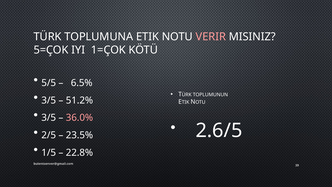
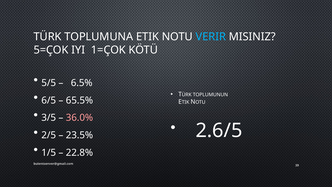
VERIR colour: pink -> light blue
3/5 at (49, 100): 3/5 -> 6/5
51.2%: 51.2% -> 65.5%
